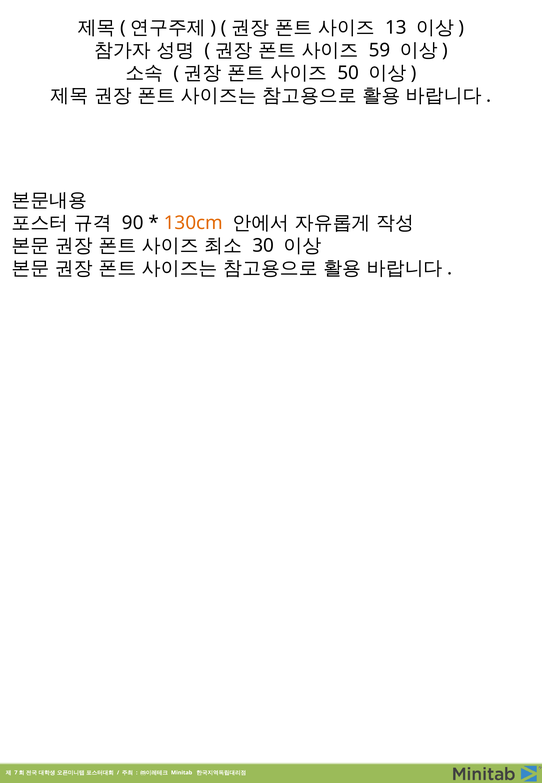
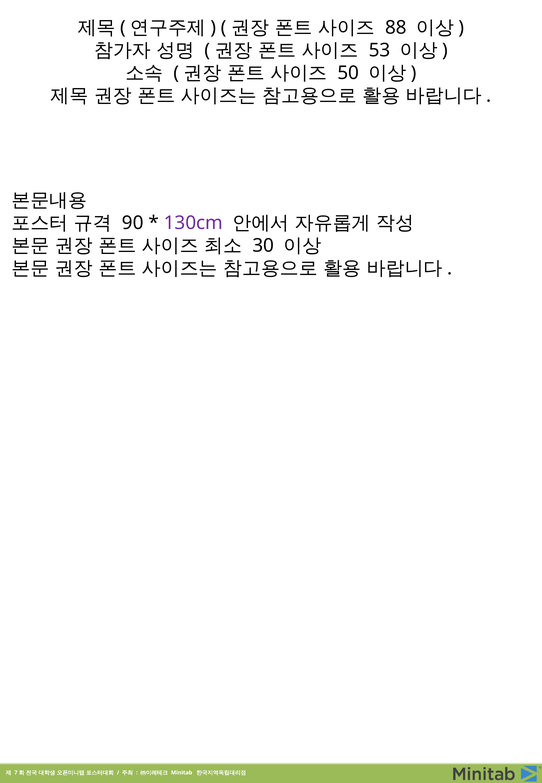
13: 13 -> 88
59: 59 -> 53
130cm colour: orange -> purple
